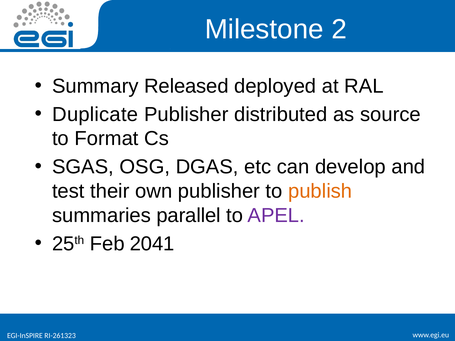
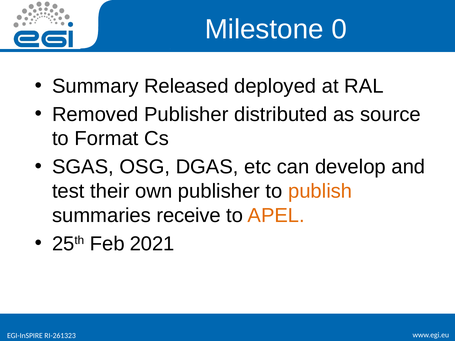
2: 2 -> 0
Duplicate: Duplicate -> Removed
parallel: parallel -> receive
APEL colour: purple -> orange
2041: 2041 -> 2021
